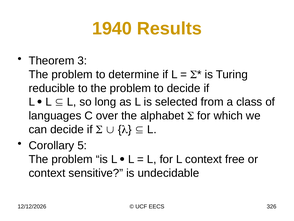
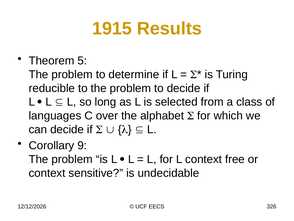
1940: 1940 -> 1915
3: 3 -> 5
5: 5 -> 9
